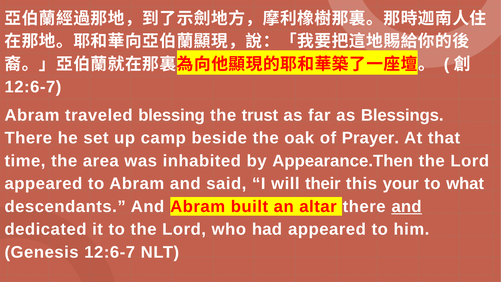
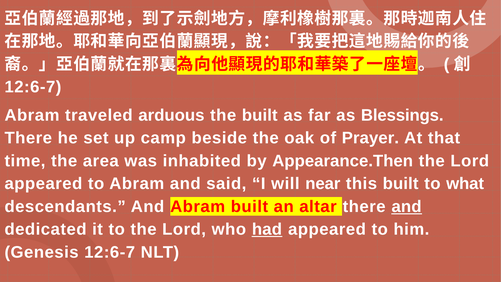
blessing: blessing -> arduous
the trust: trust -> built
their: their -> near
this your: your -> built
had underline: none -> present
